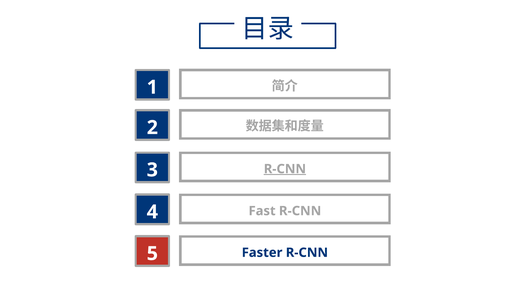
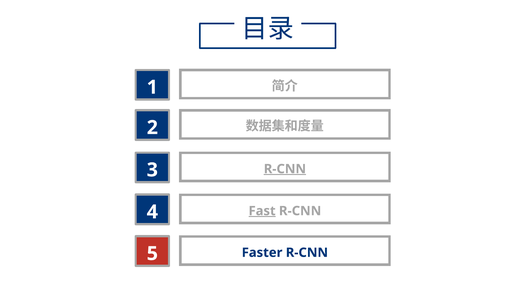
Fast underline: none -> present
